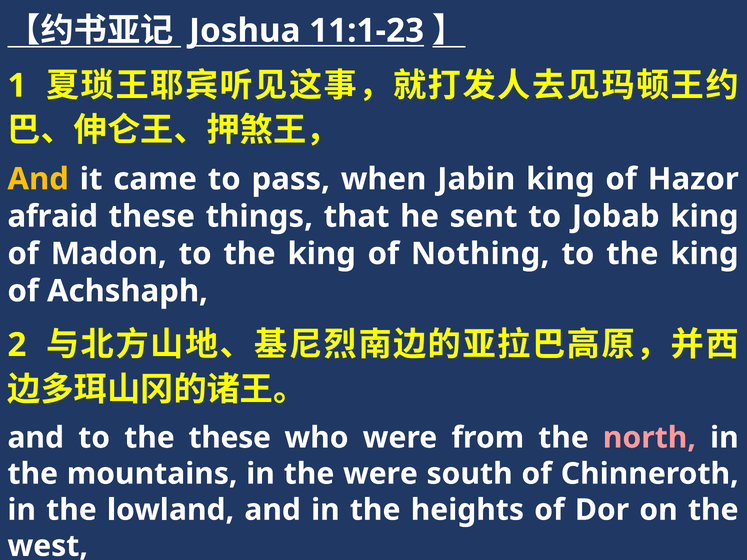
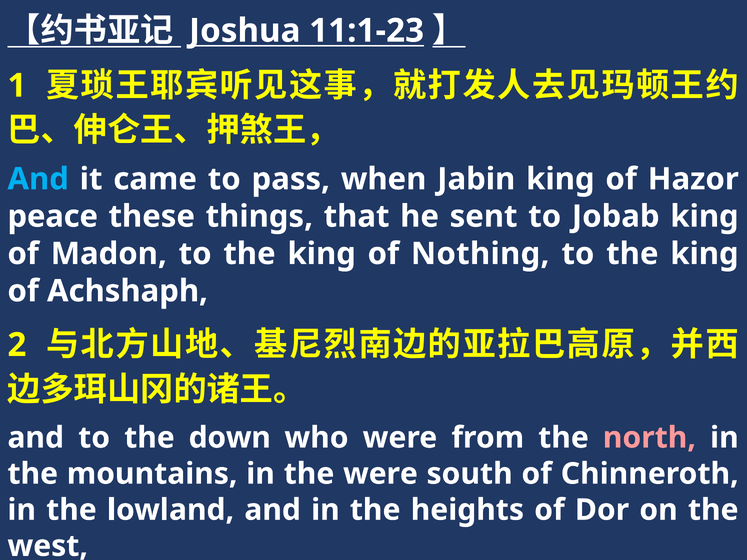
And at (38, 179) colour: yellow -> light blue
afraid: afraid -> peace
the these: these -> down
